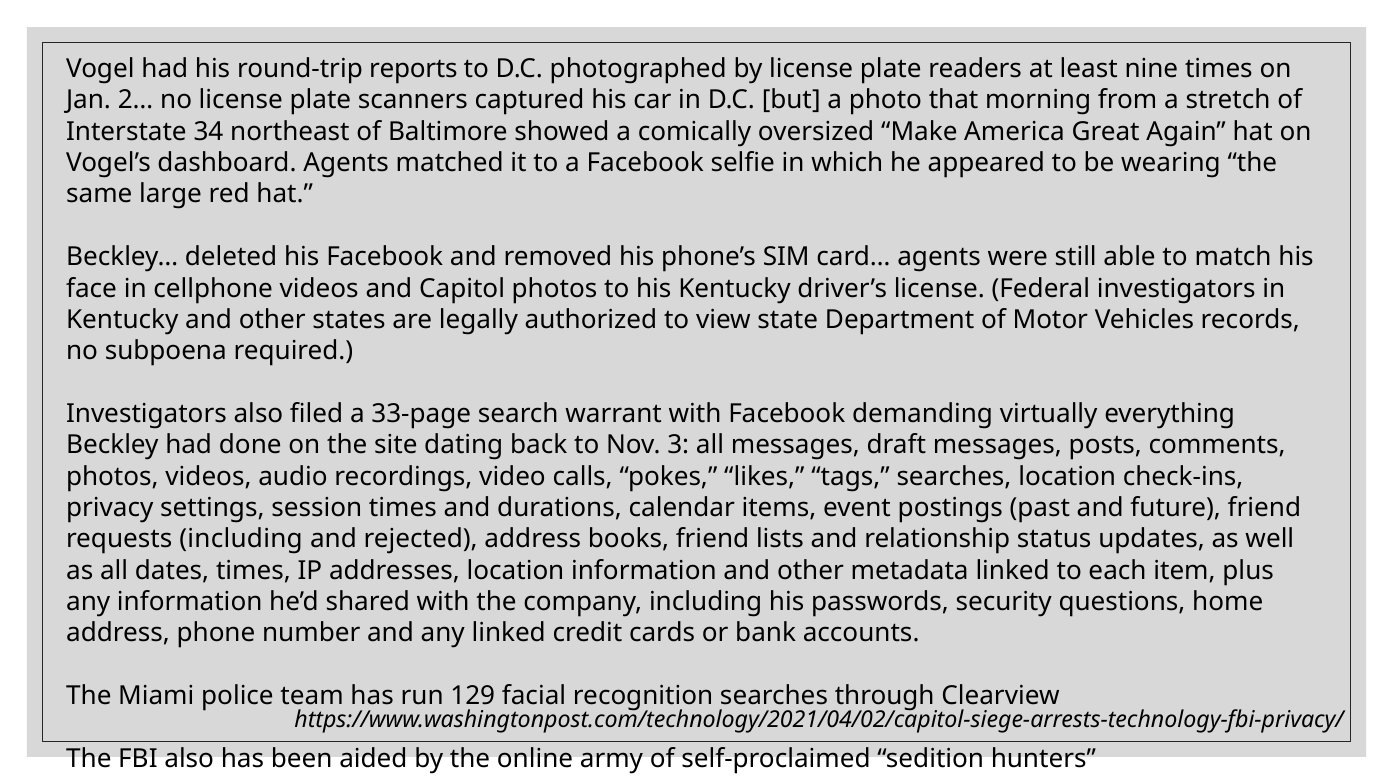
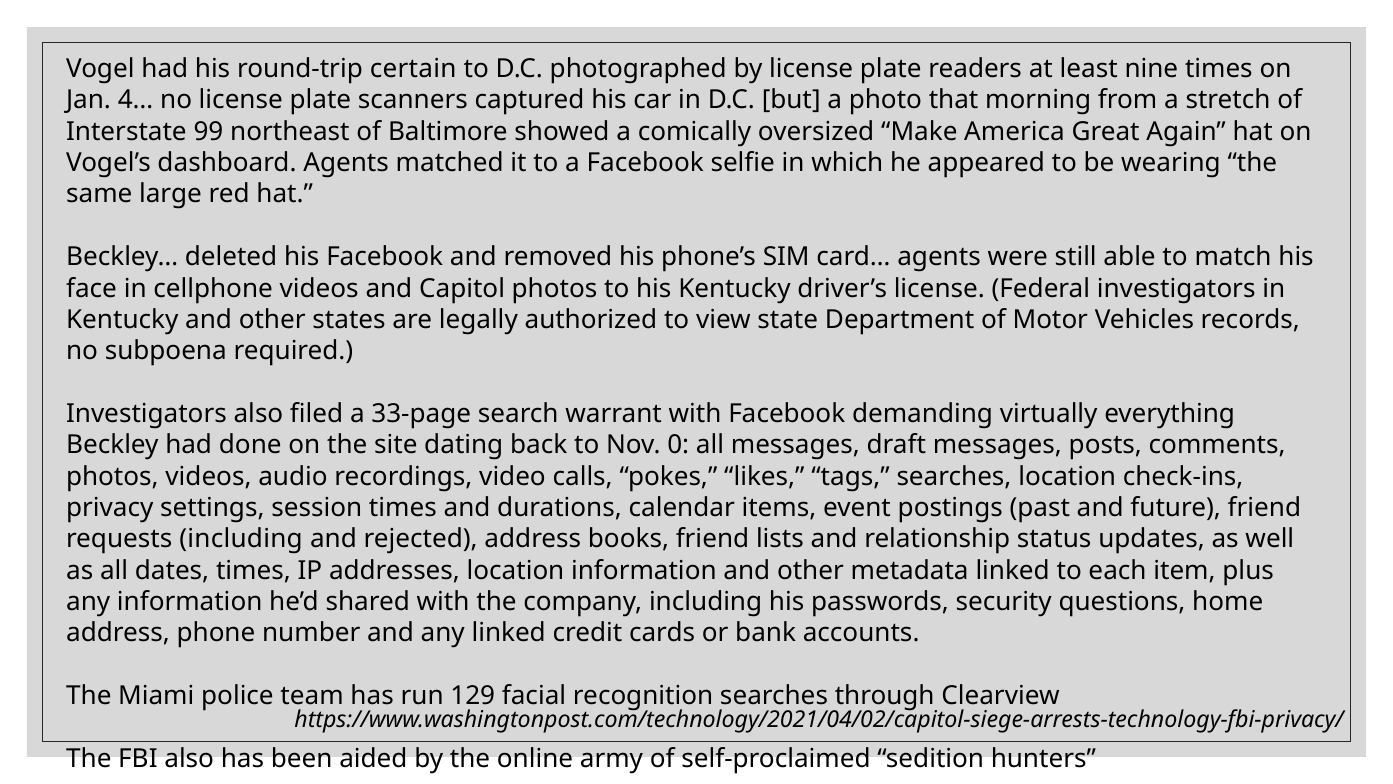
reports: reports -> certain
2…: 2… -> 4…
34: 34 -> 99
3: 3 -> 0
